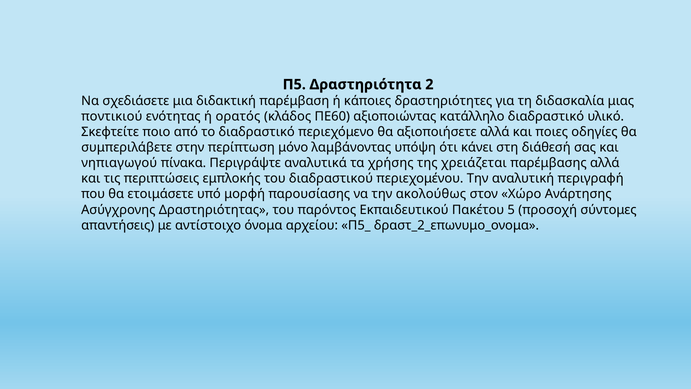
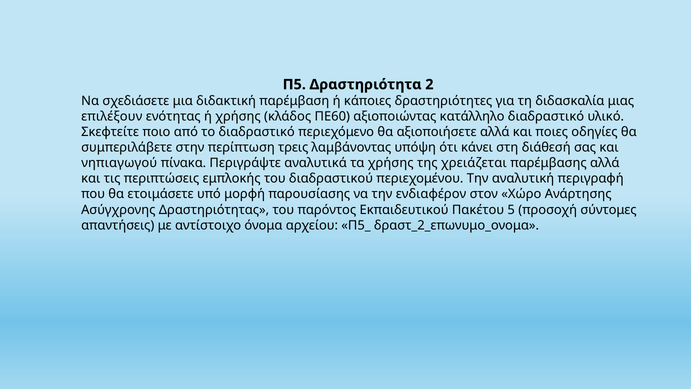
ποντικιού: ποντικιού -> επιλέξουν
ή ορατός: ορατός -> χρήσης
μόνο: μόνο -> τρεις
ακολούθως: ακολούθως -> ενδιαφέρον
